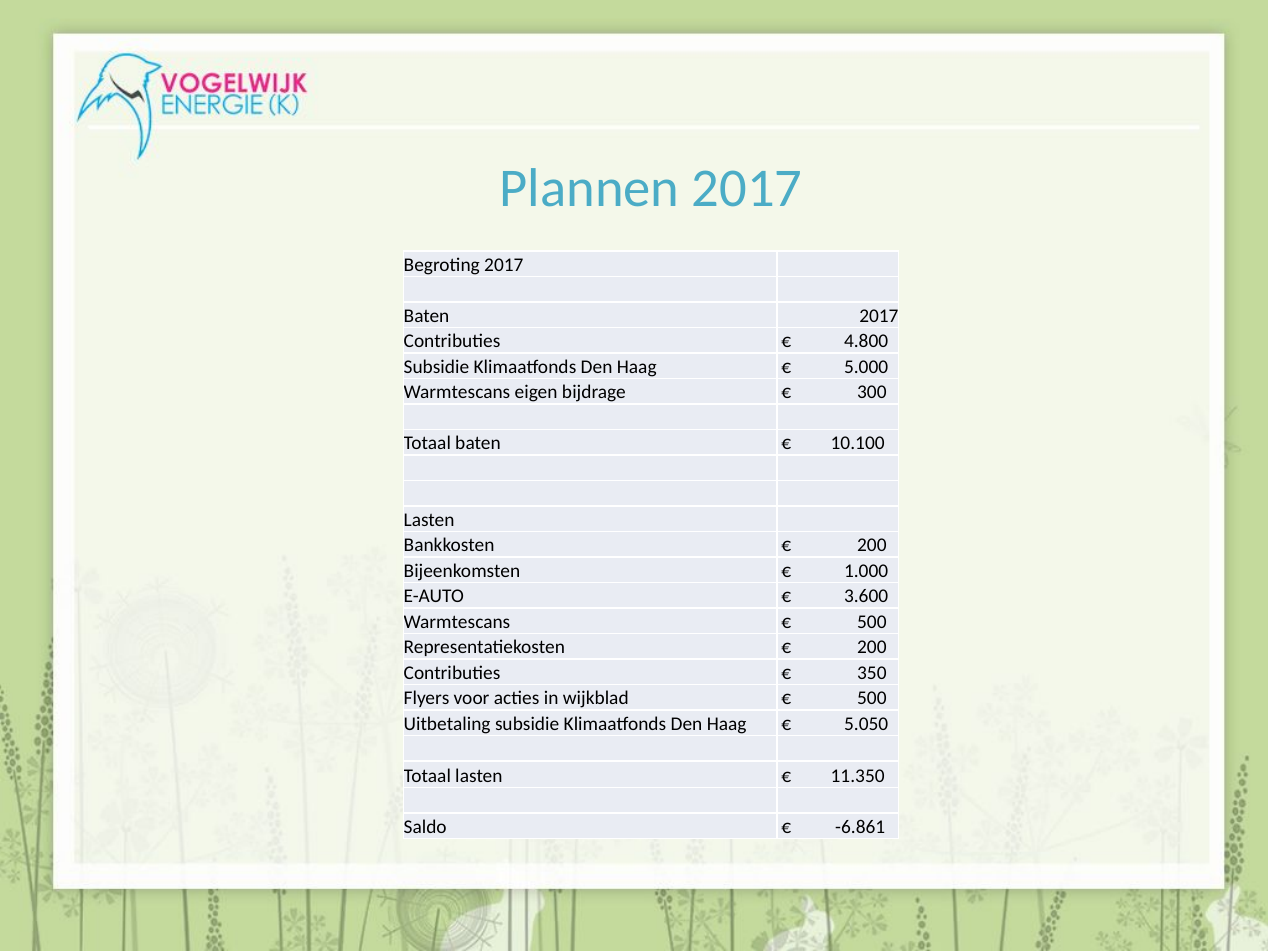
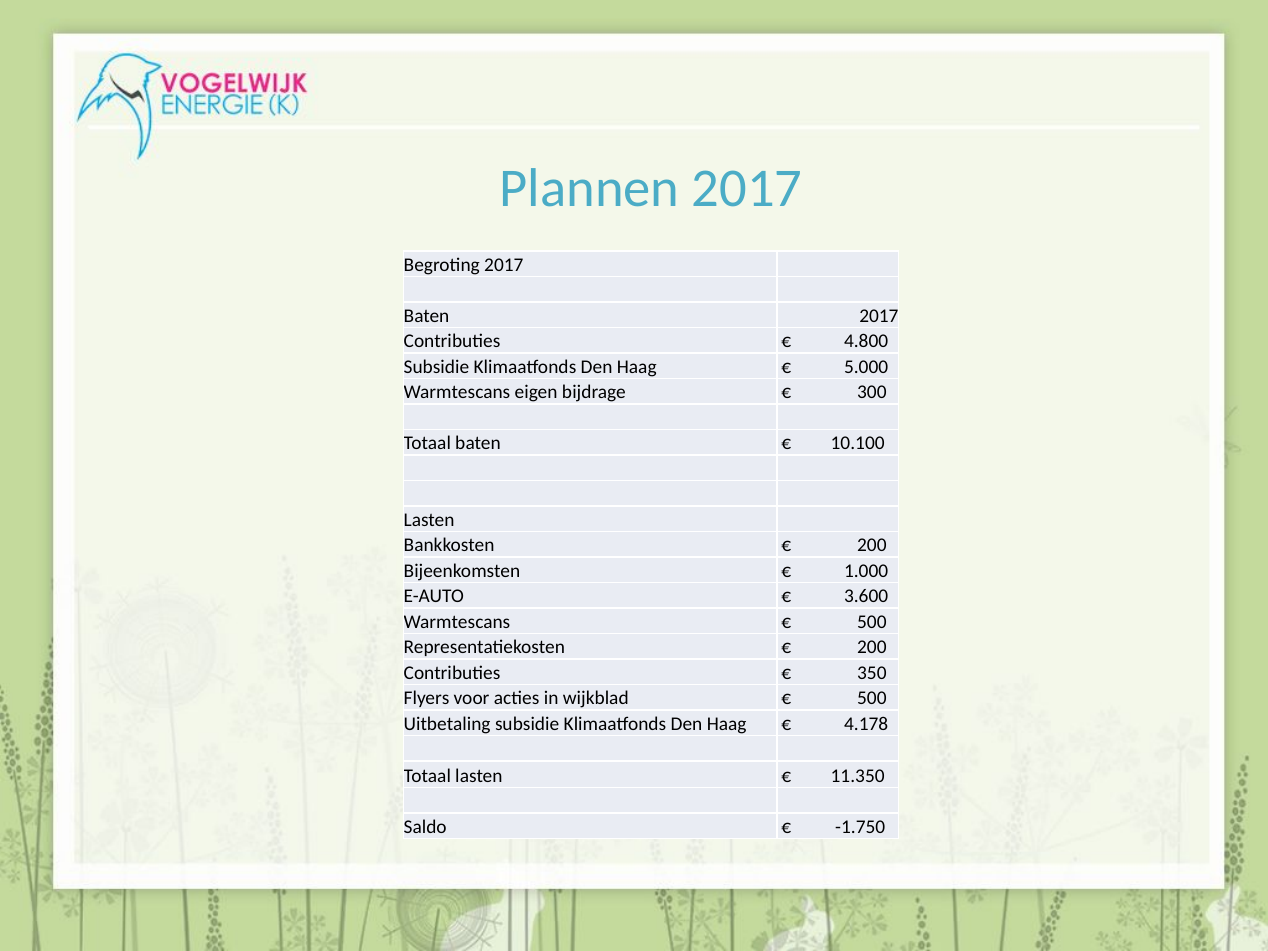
5.050: 5.050 -> 4.178
-6.861: -6.861 -> -1.750
